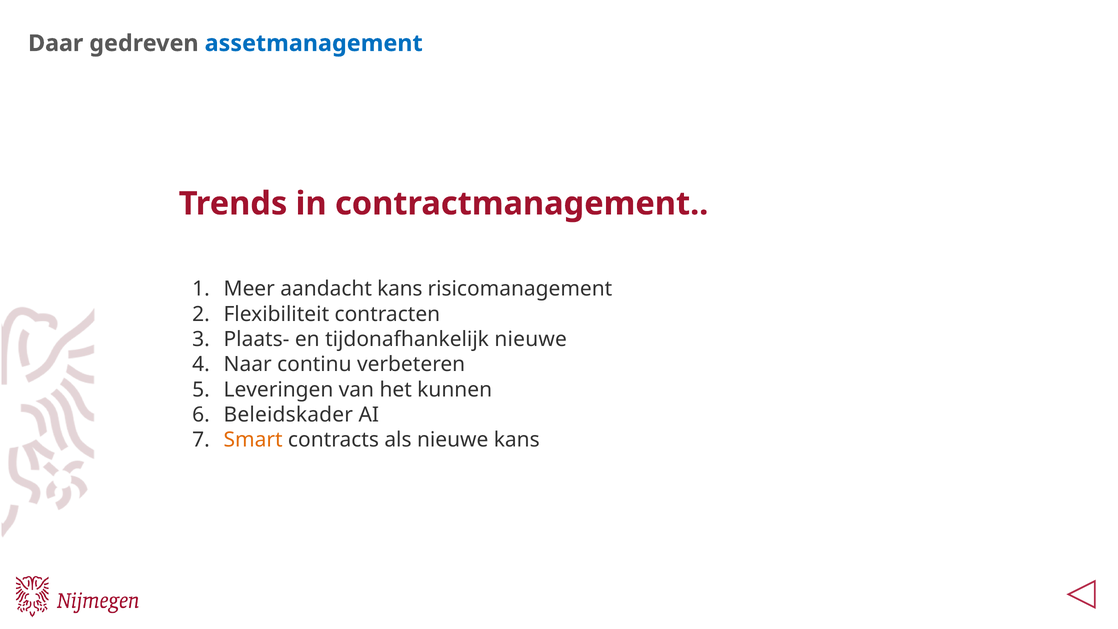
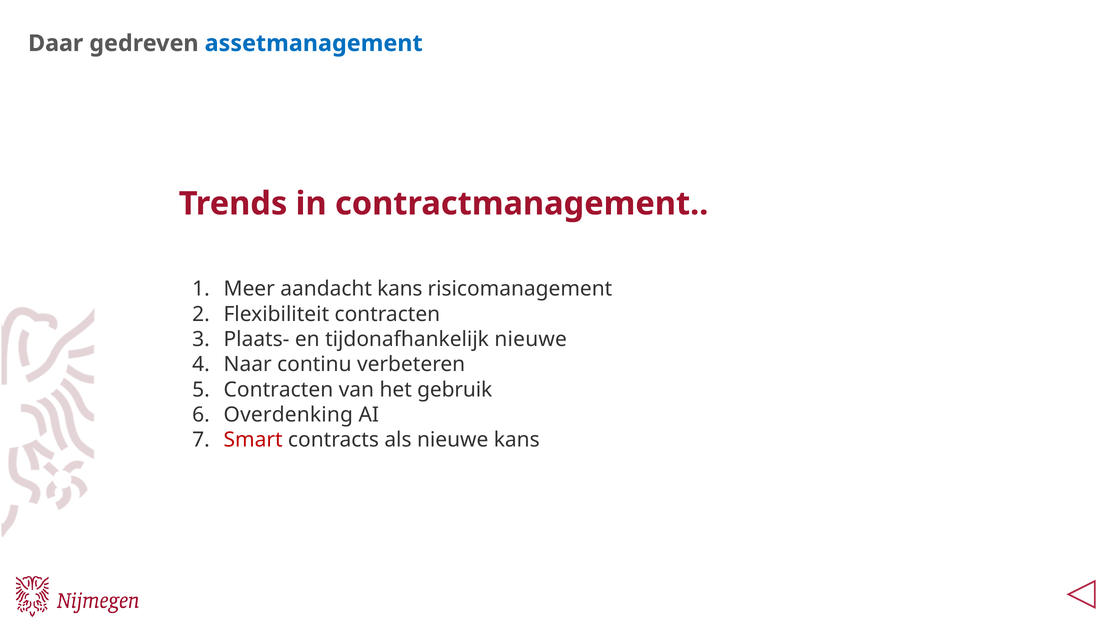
Leveringen at (278, 390): Leveringen -> Contracten
kunnen: kunnen -> gebruik
Beleidskader: Beleidskader -> Overdenking
Smart colour: orange -> red
